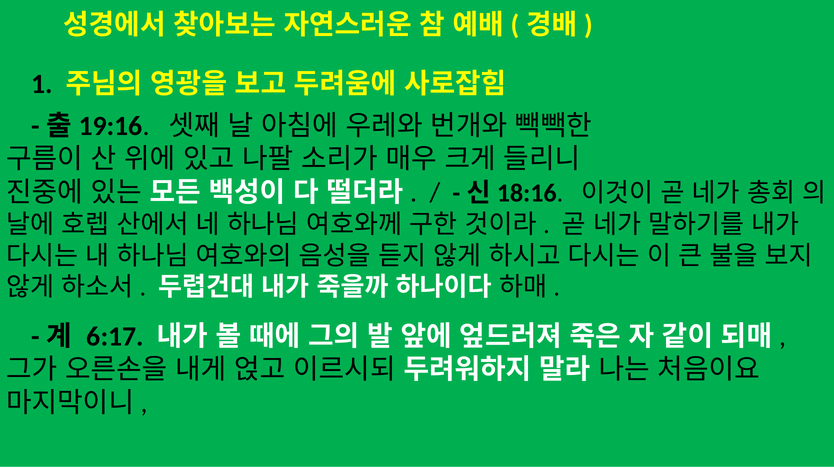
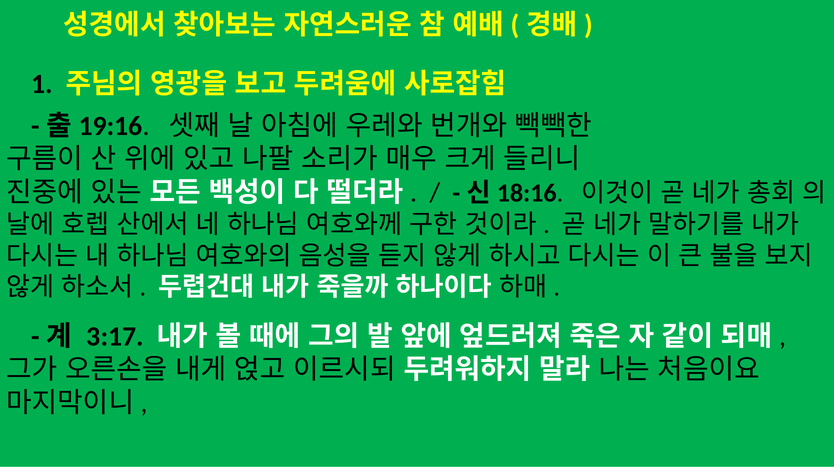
6:17: 6:17 -> 3:17
